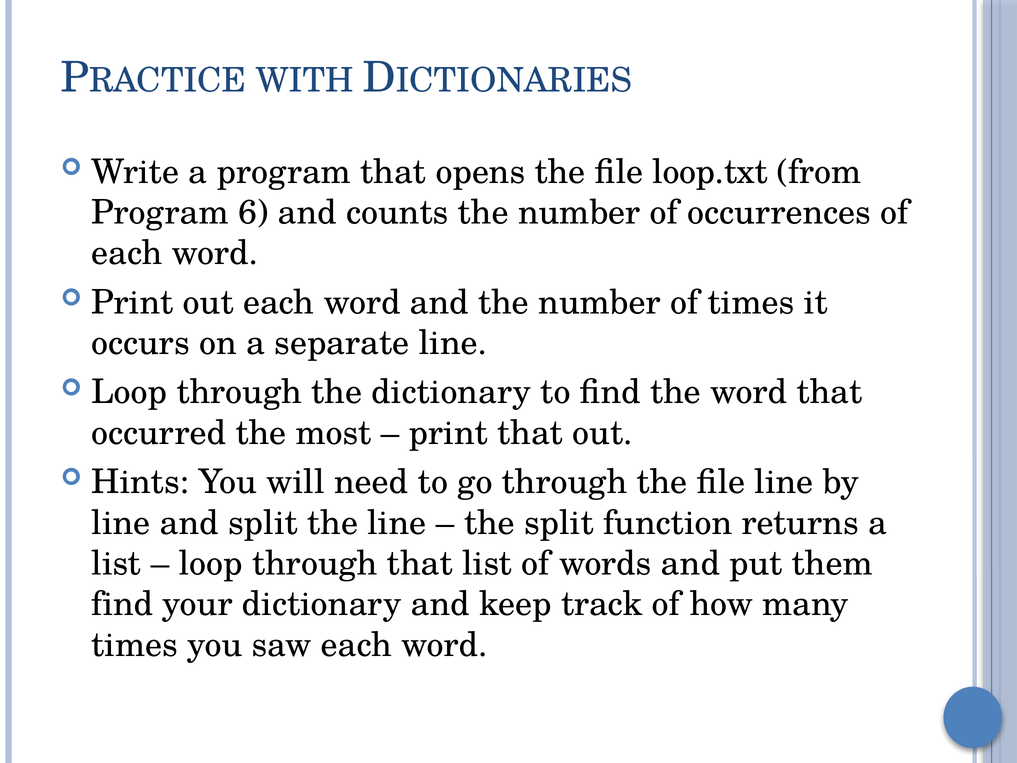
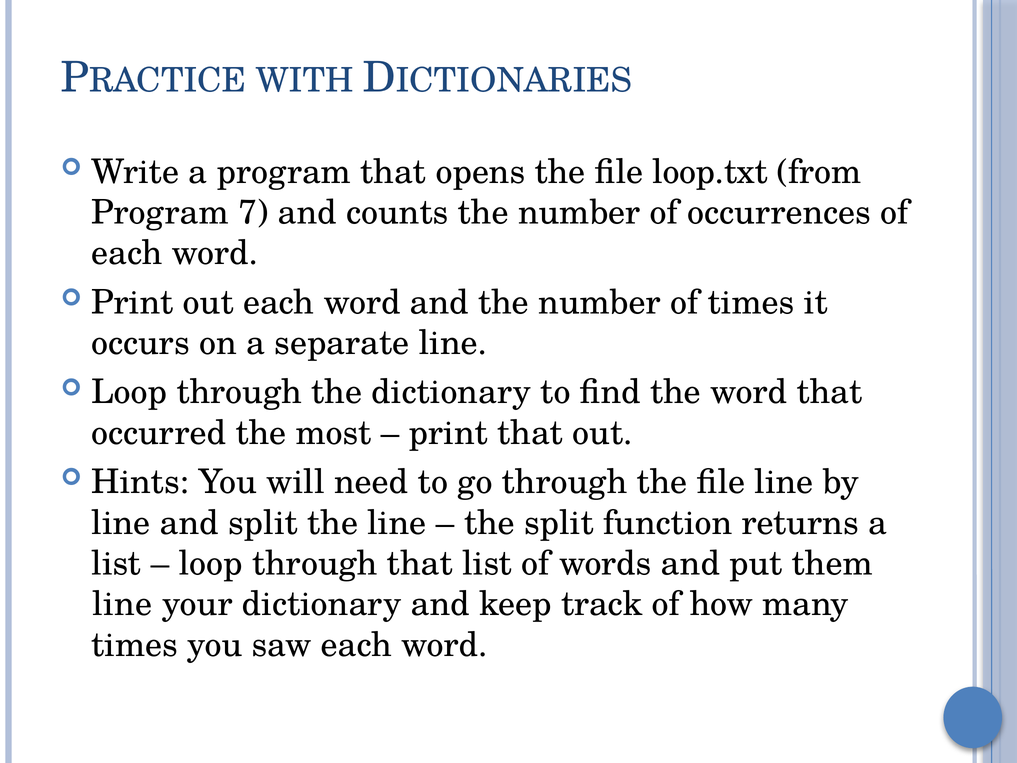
6: 6 -> 7
find at (122, 604): find -> line
